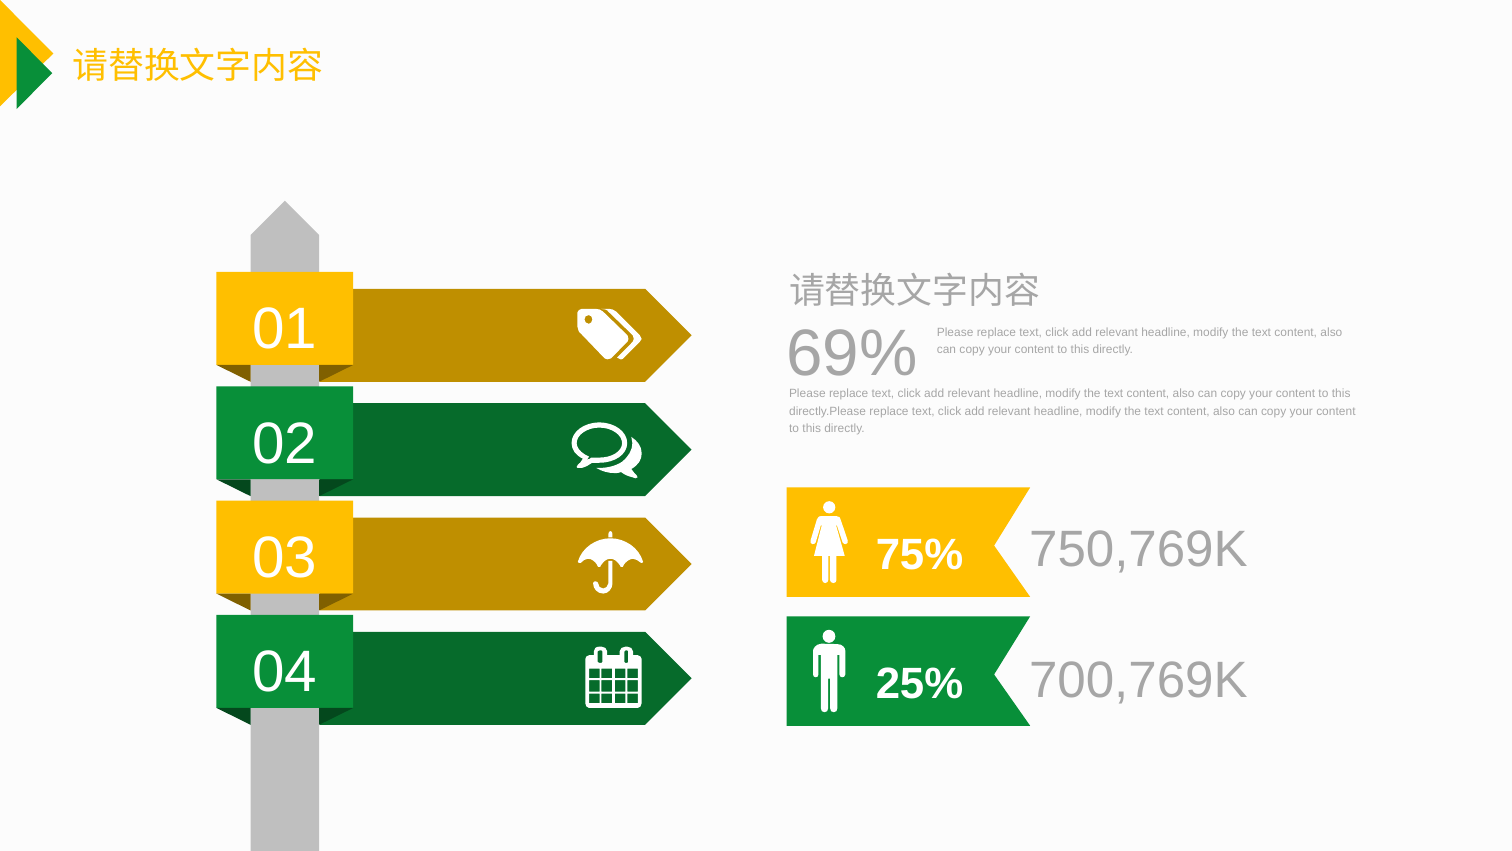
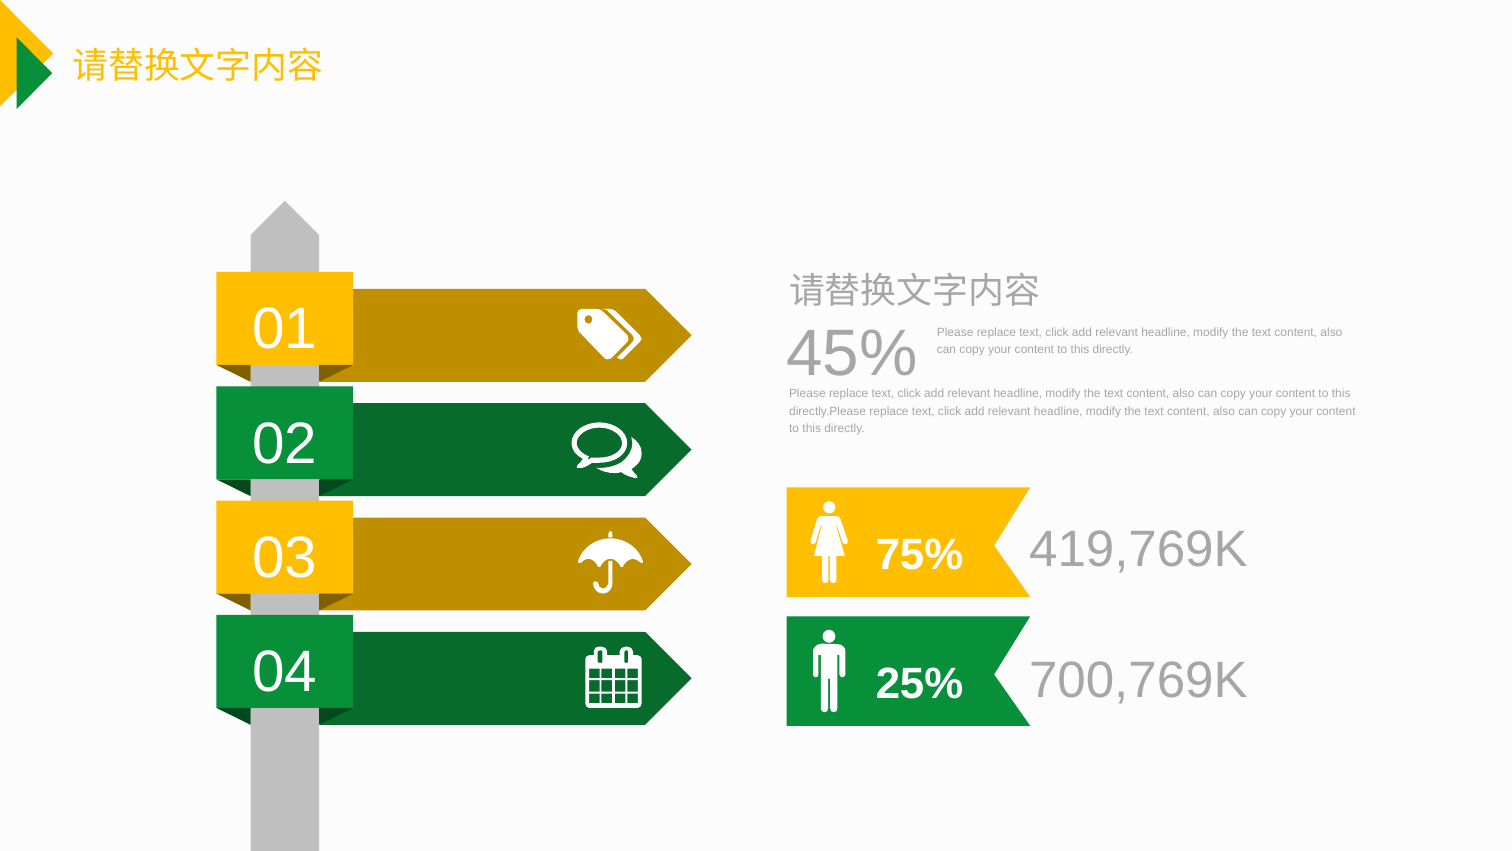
69%: 69% -> 45%
750,769K: 750,769K -> 419,769K
